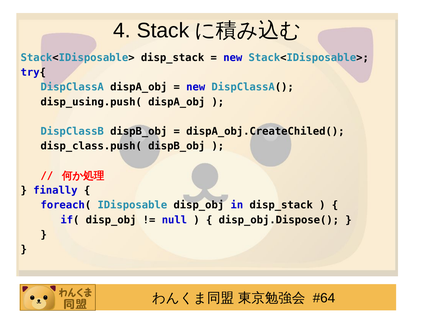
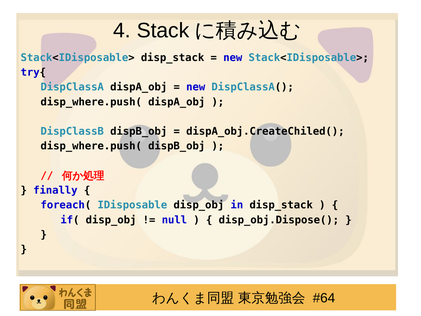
disp_using.push( at (91, 102): disp_using.push( -> disp_where.push(
disp_class.push( at (91, 146): disp_class.push( -> disp_where.push(
